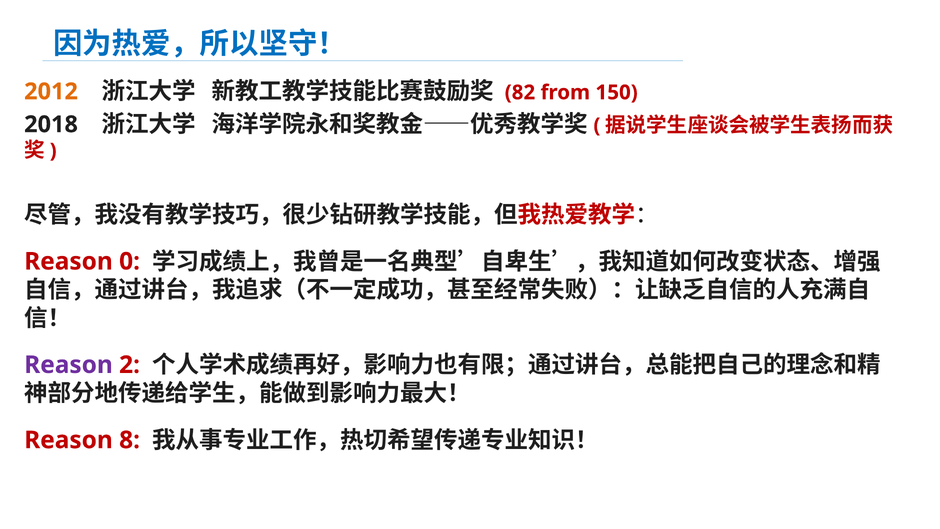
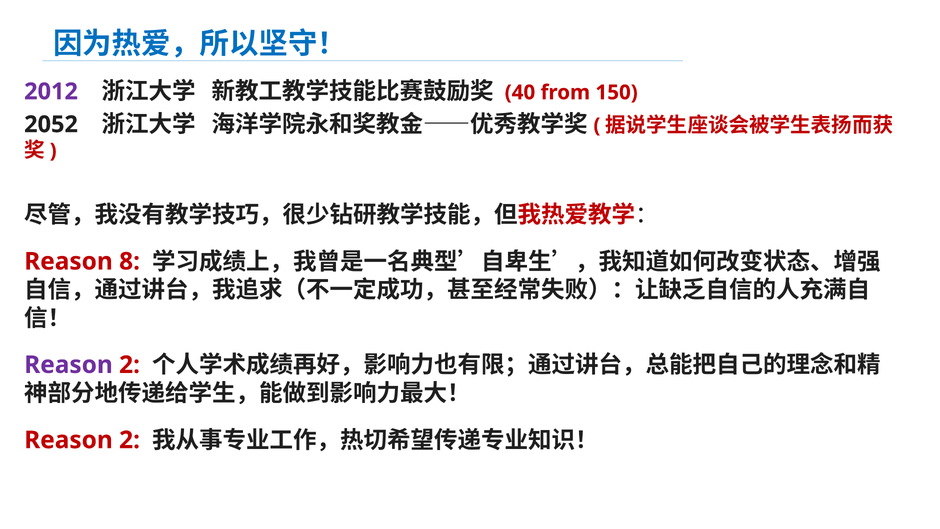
2012 colour: orange -> purple
82: 82 -> 40
2018: 2018 -> 2052
0: 0 -> 8
8 at (130, 440): 8 -> 2
